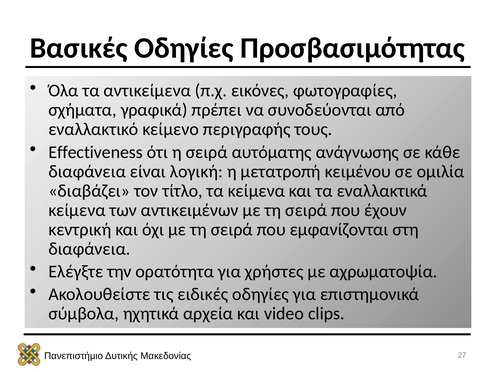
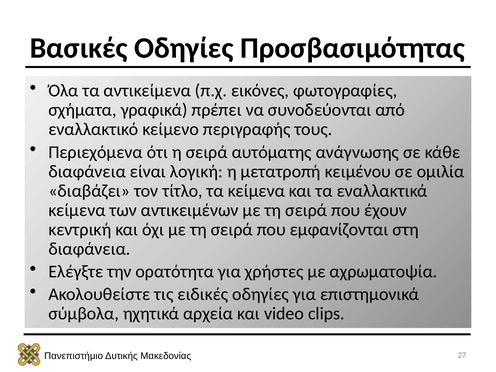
Effectiveness: Effectiveness -> Περιεχόμενα
